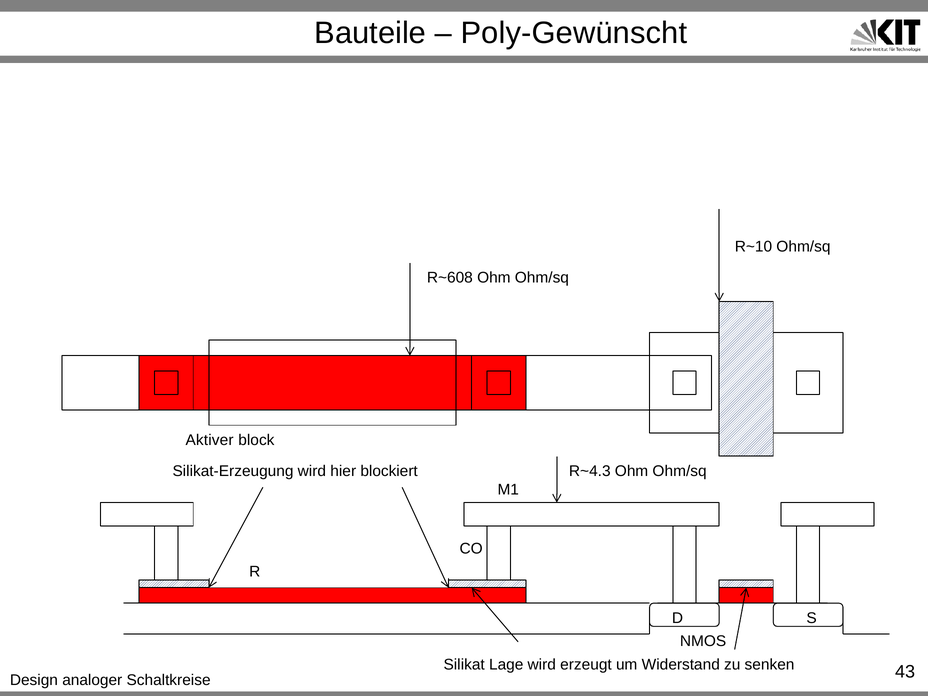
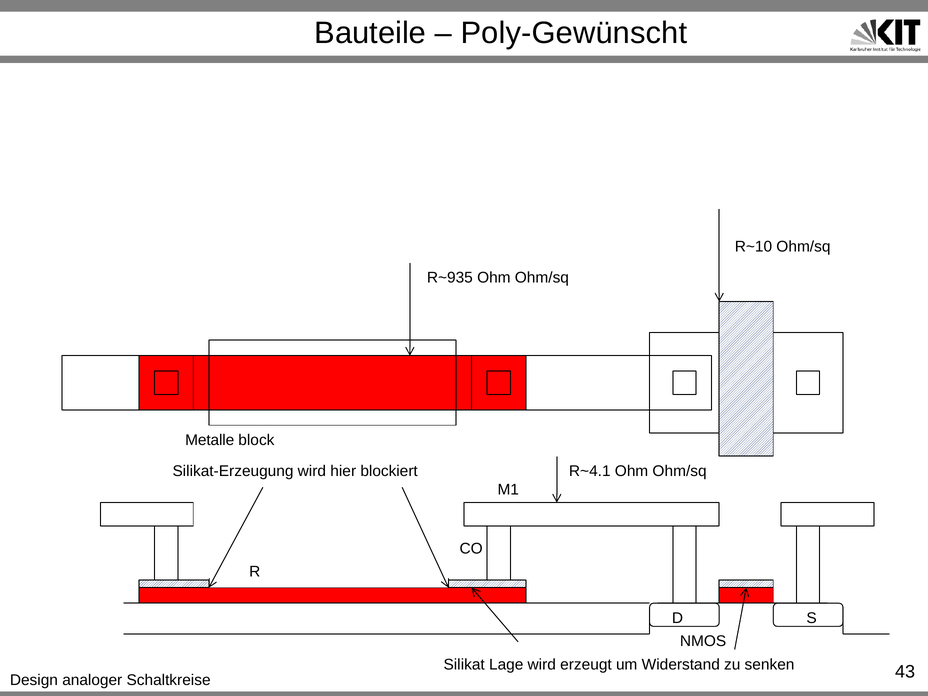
R~608: R~608 -> R~935
Aktiver: Aktiver -> Metalle
R~4.3: R~4.3 -> R~4.1
